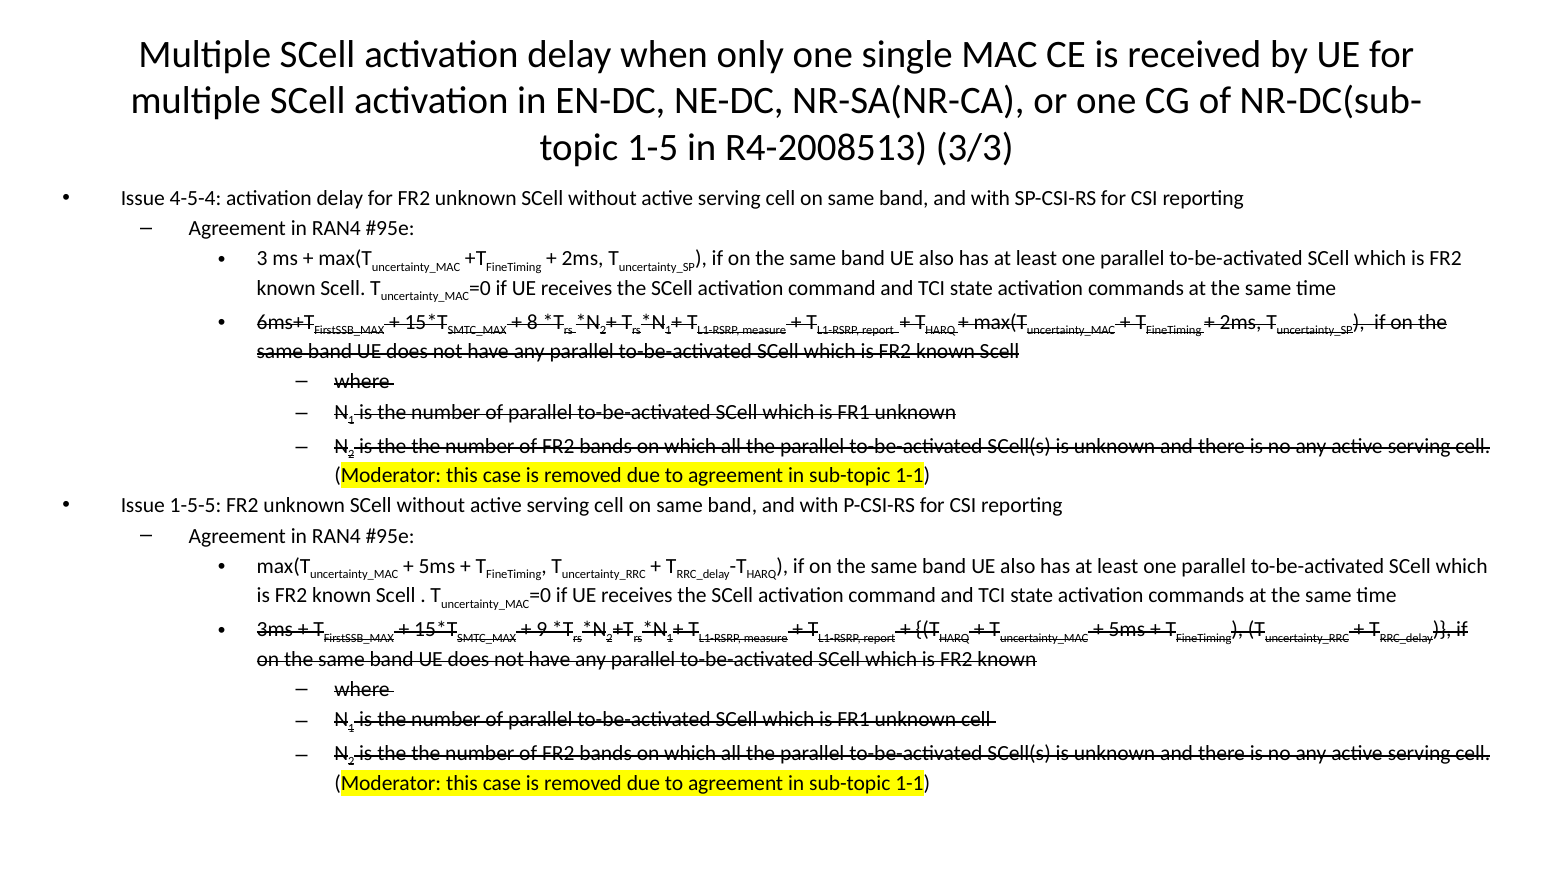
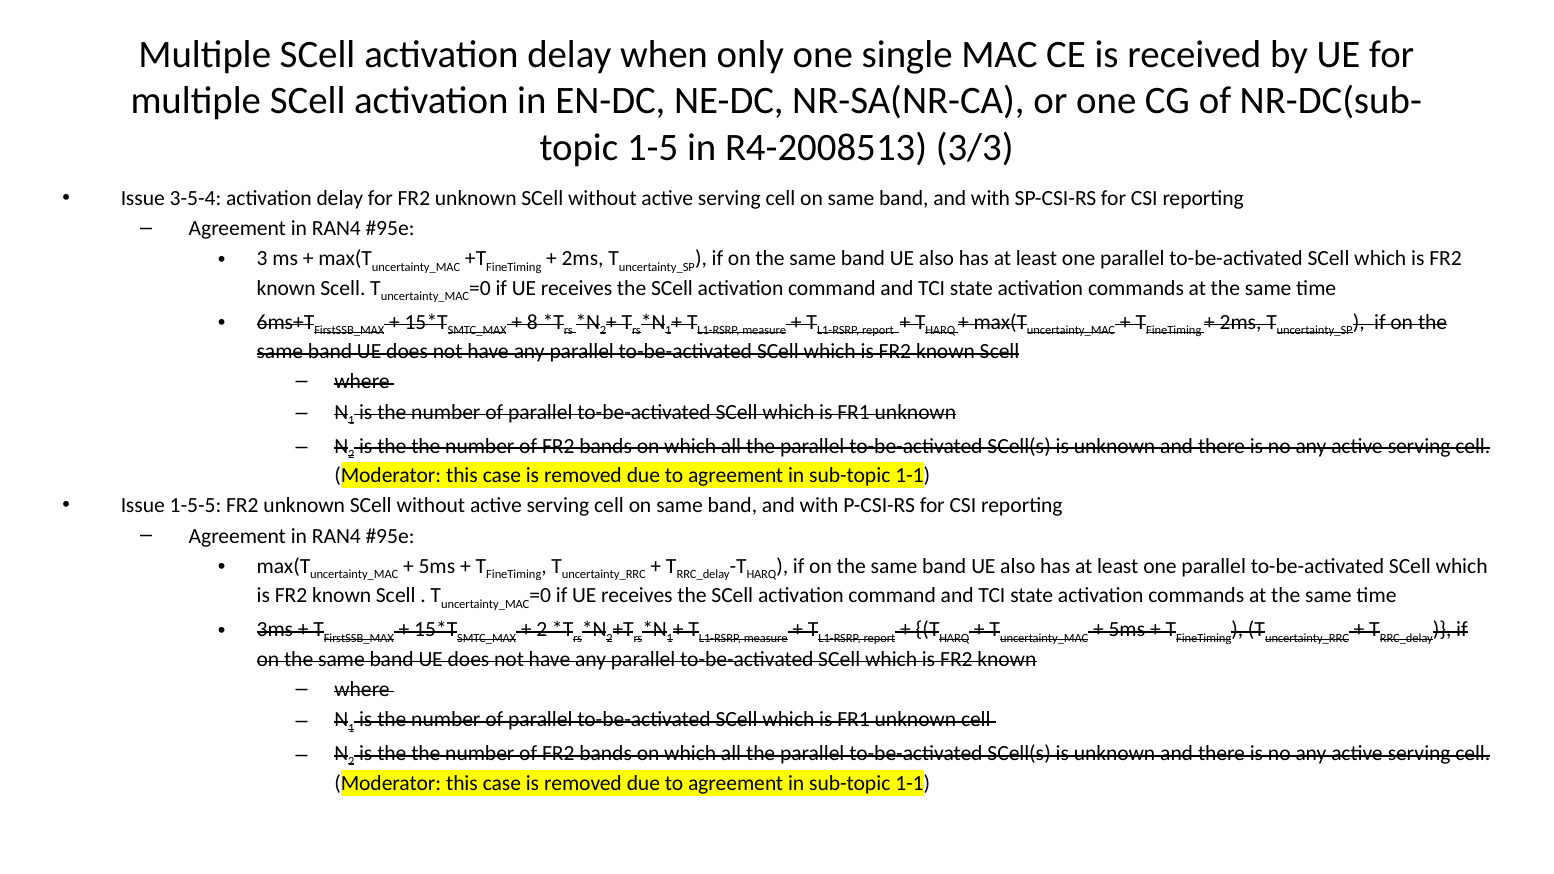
4-5-4: 4-5-4 -> 3-5-4
9 at (542, 630): 9 -> 2
